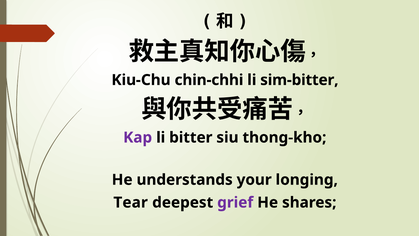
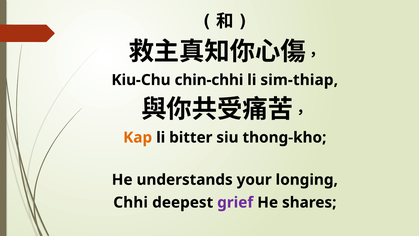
sim-bitter: sim-bitter -> sim-thiap
Kap colour: purple -> orange
Tear: Tear -> Chhi
